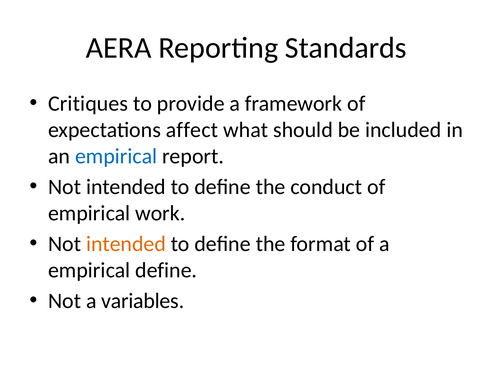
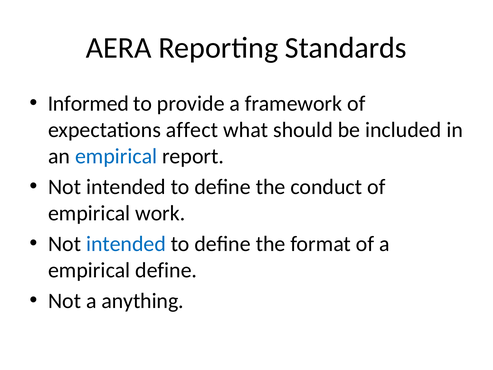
Critiques: Critiques -> Informed
intended at (126, 244) colour: orange -> blue
variables: variables -> anything
